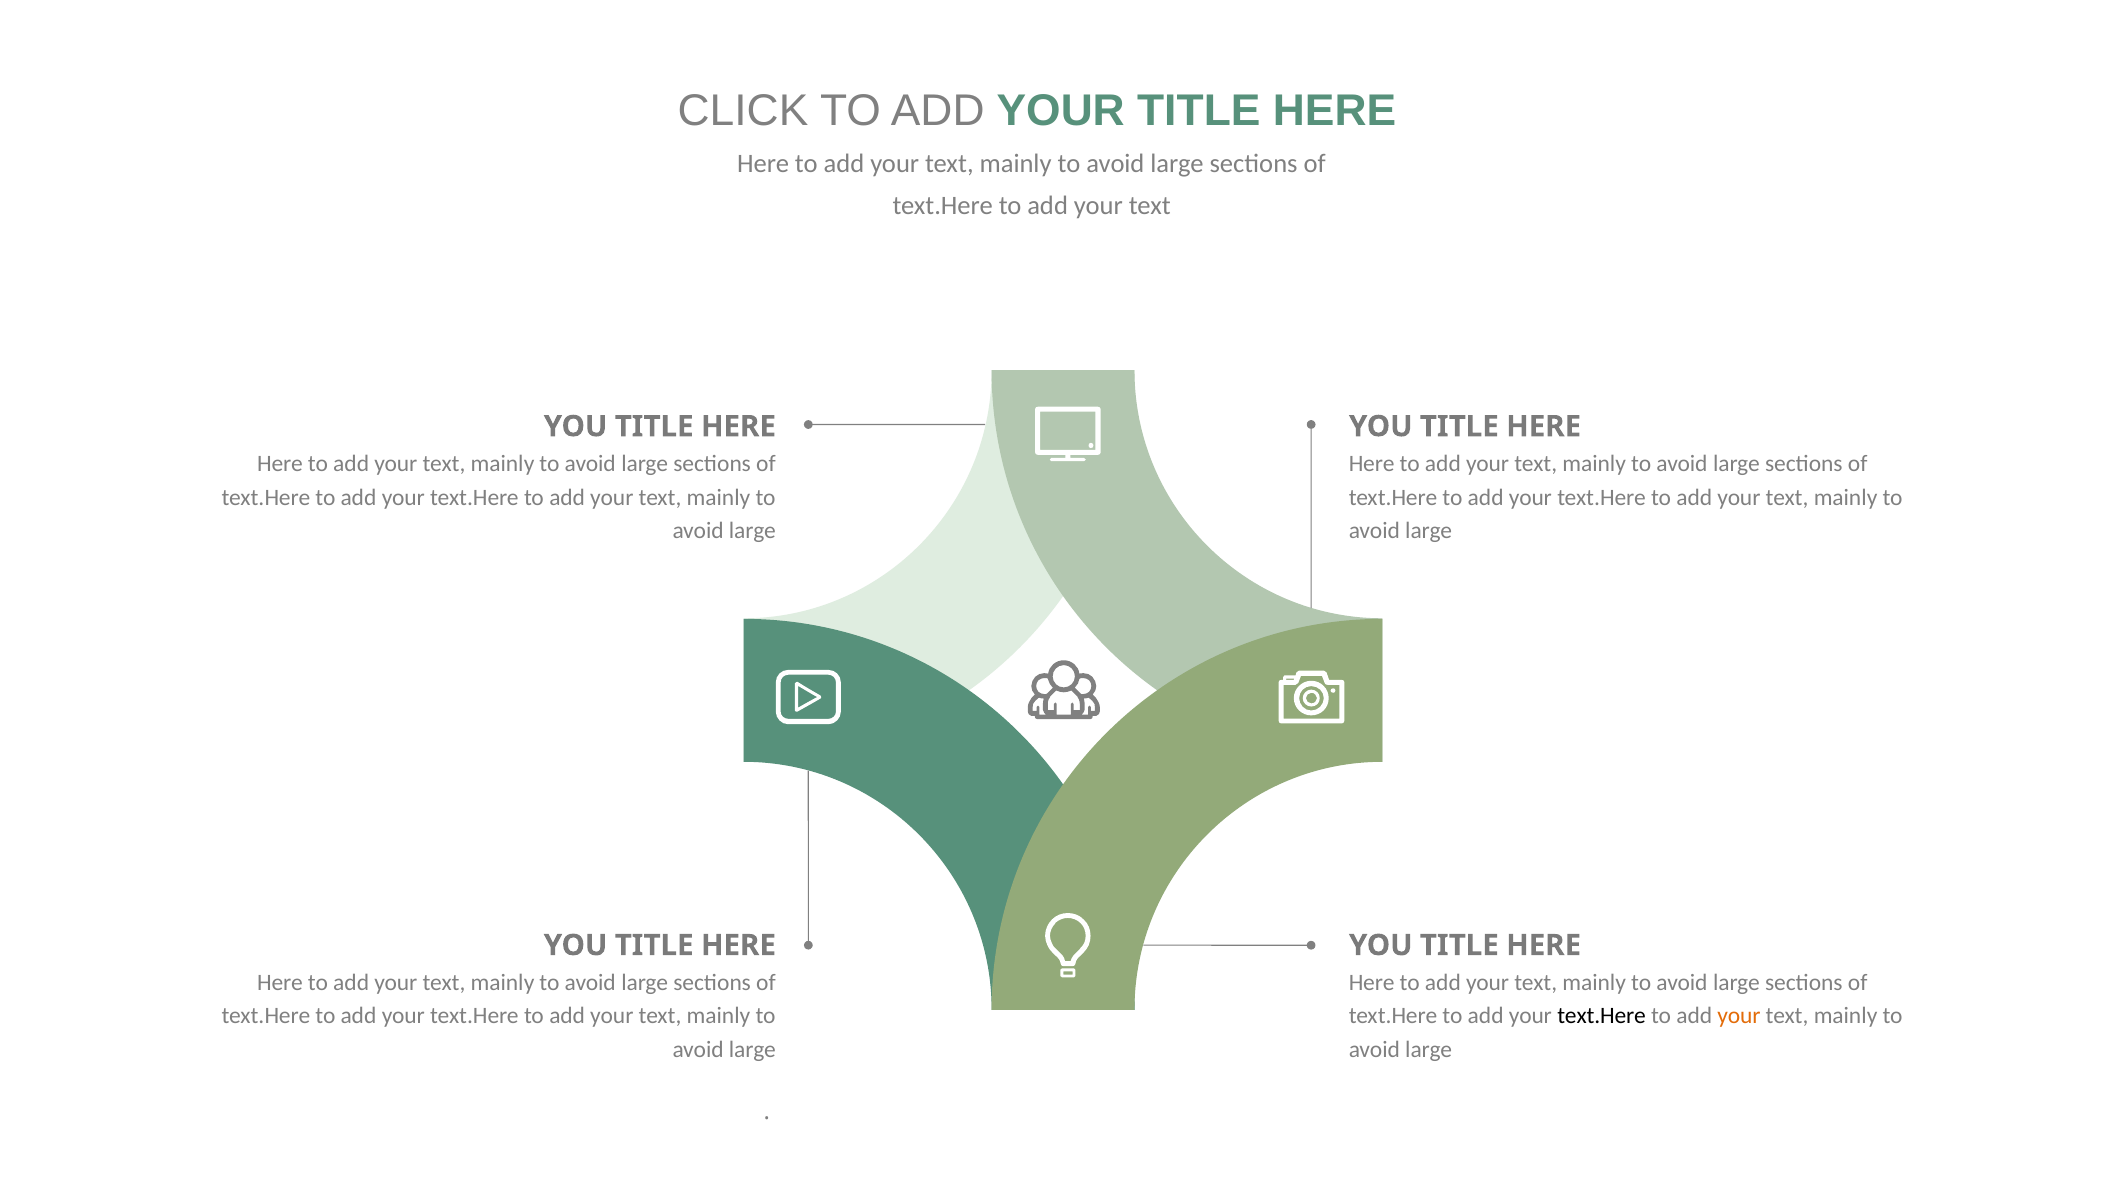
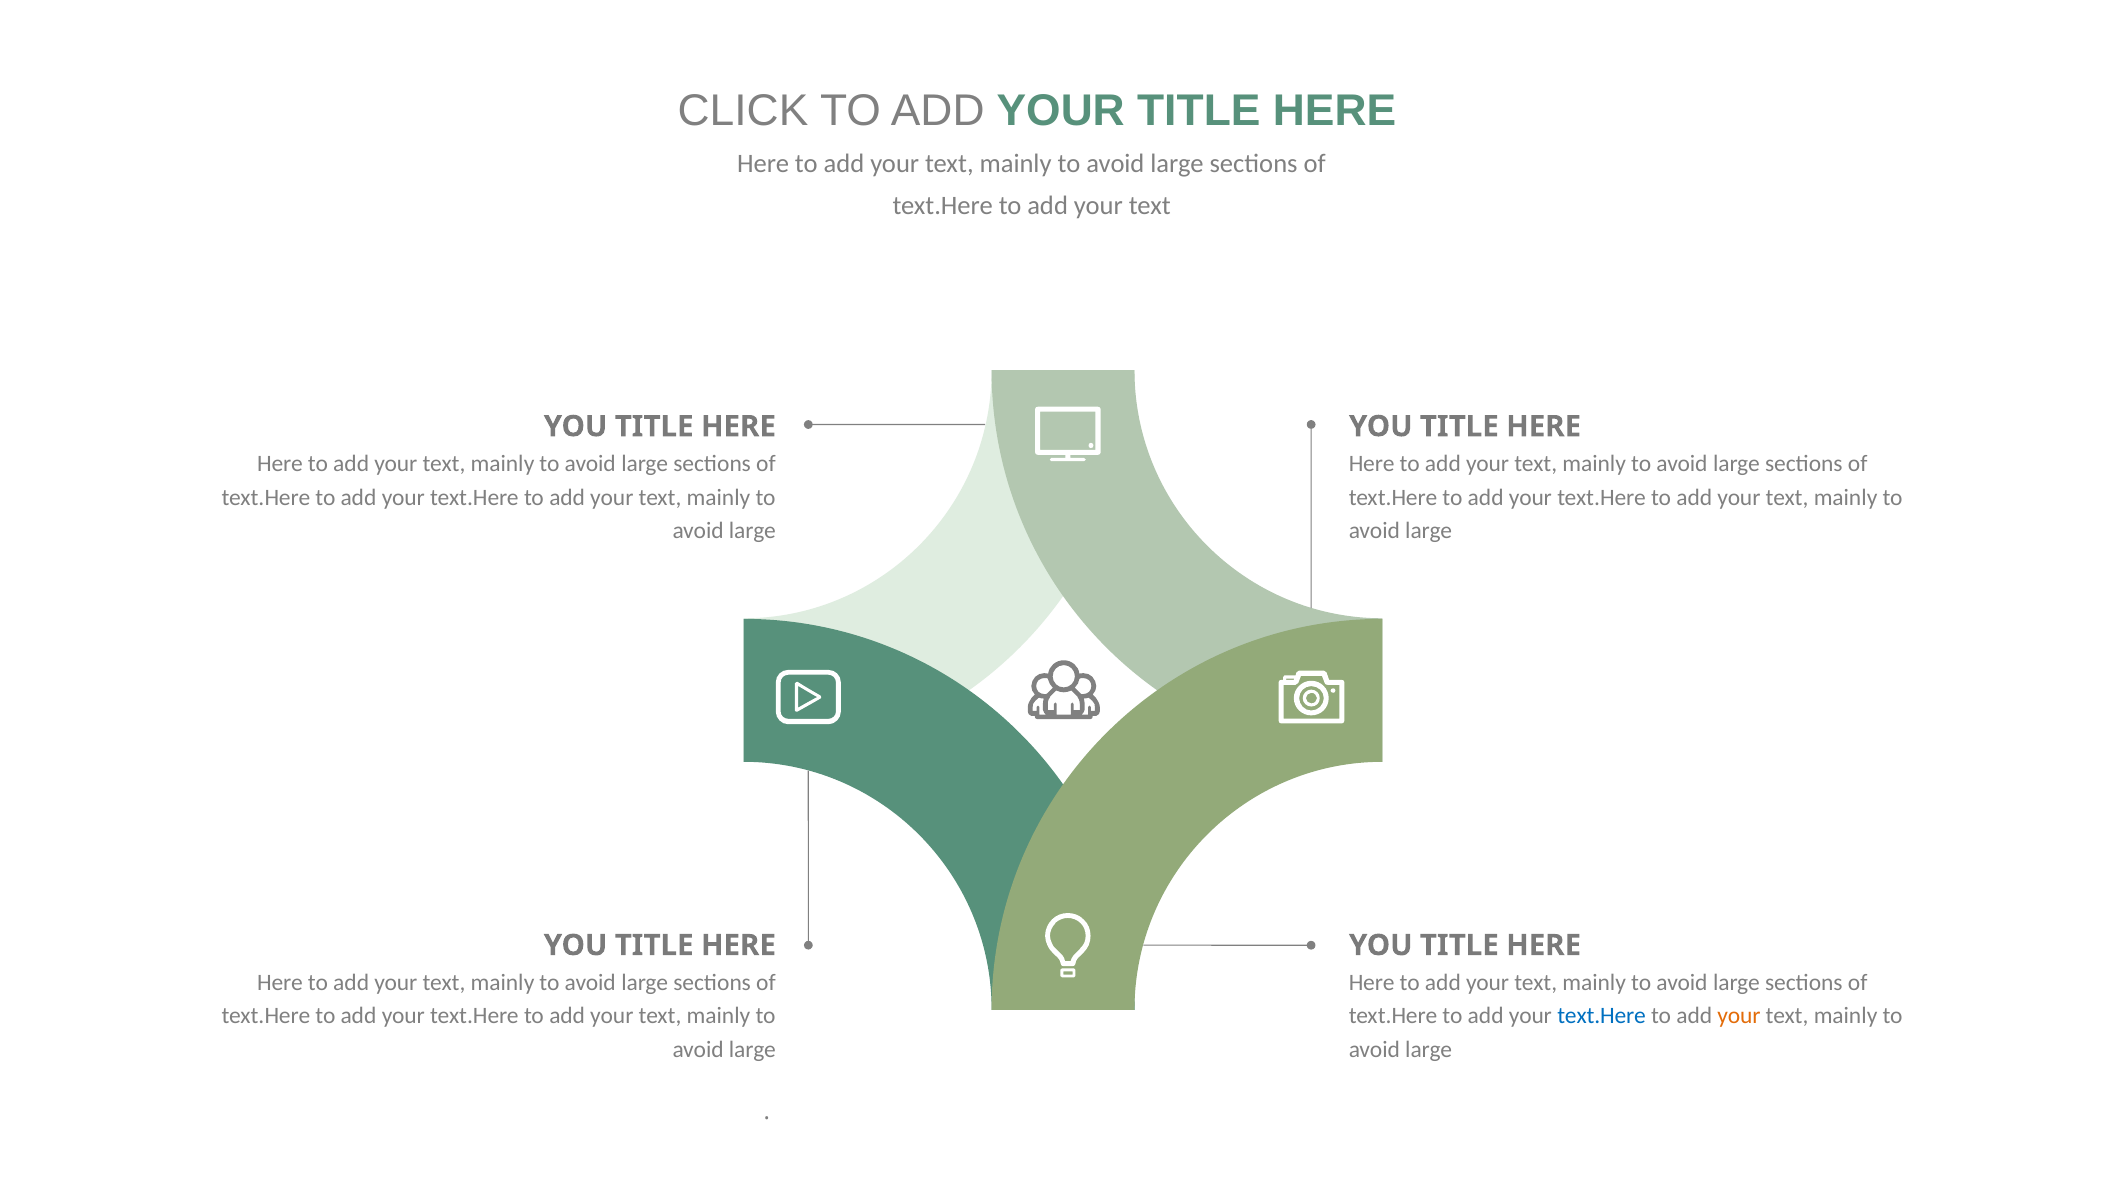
text.Here at (1602, 1016) colour: black -> blue
